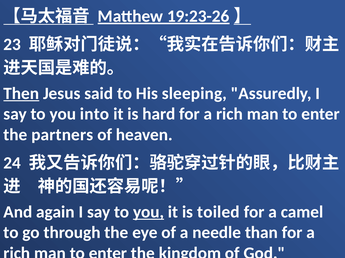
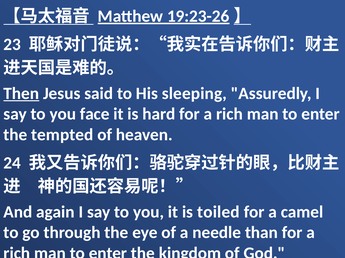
into: into -> face
partners: partners -> tempted
you at (149, 213) underline: present -> none
